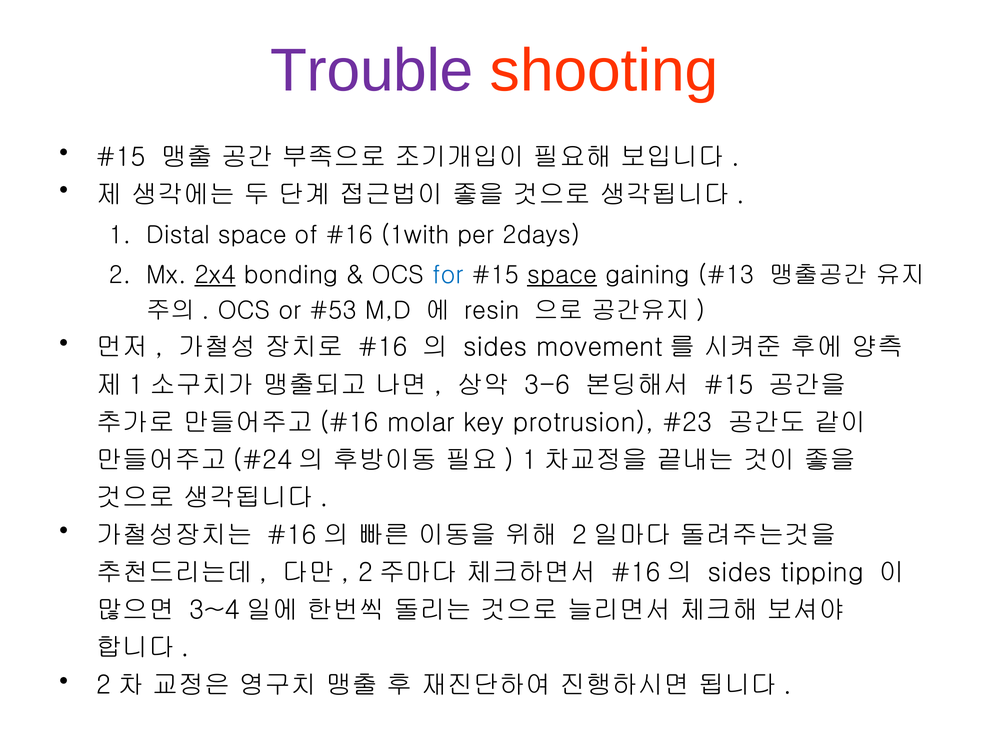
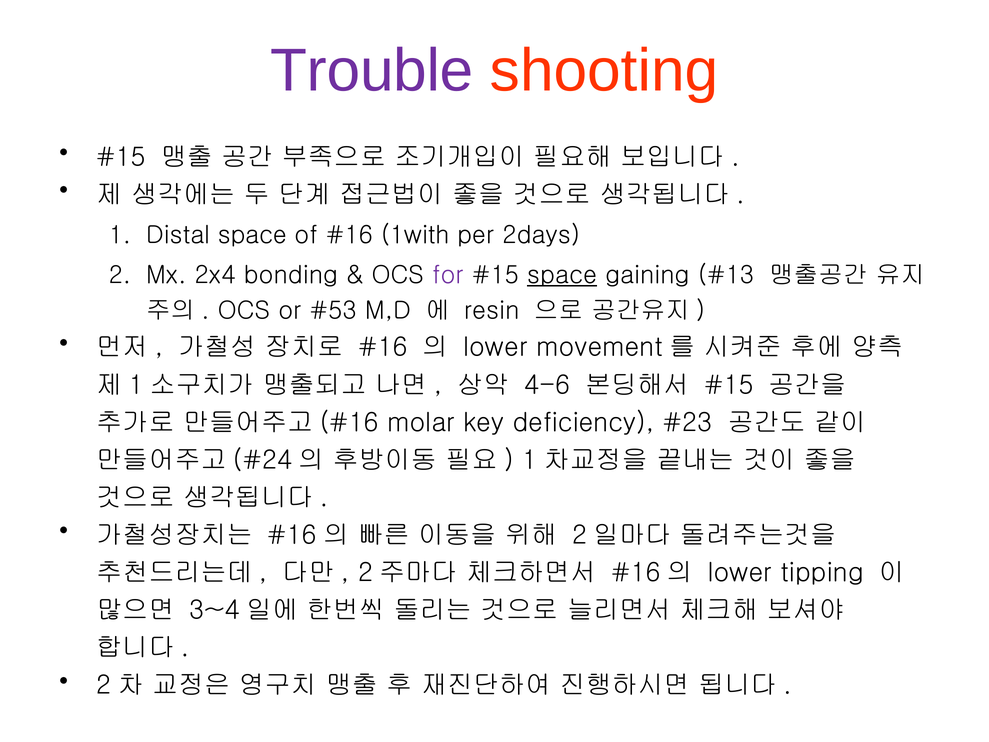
2x4 underline: present -> none
for colour: blue -> purple
sides at (495, 347): sides -> lower
3-6: 3-6 -> 4-6
protrusion: protrusion -> deficiency
sides at (740, 572): sides -> lower
